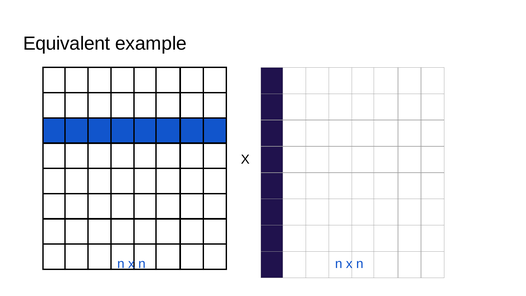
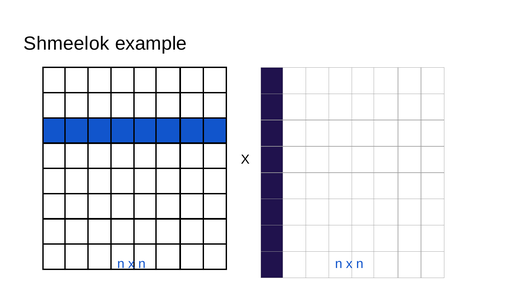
Equivalent: Equivalent -> Shmeelok
